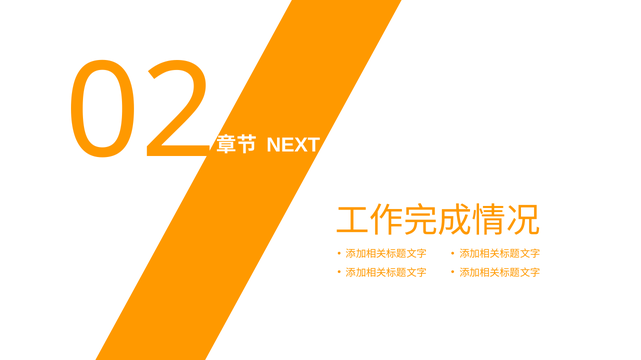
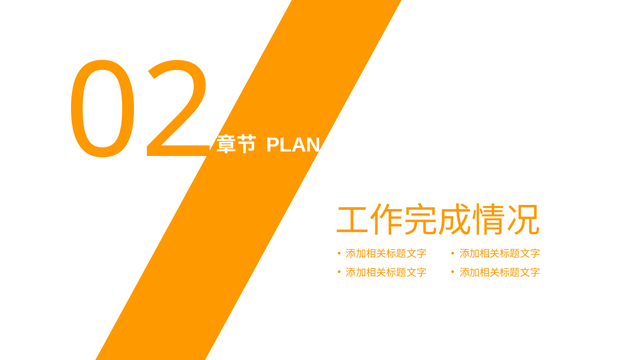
NEXT: NEXT -> PLAN
